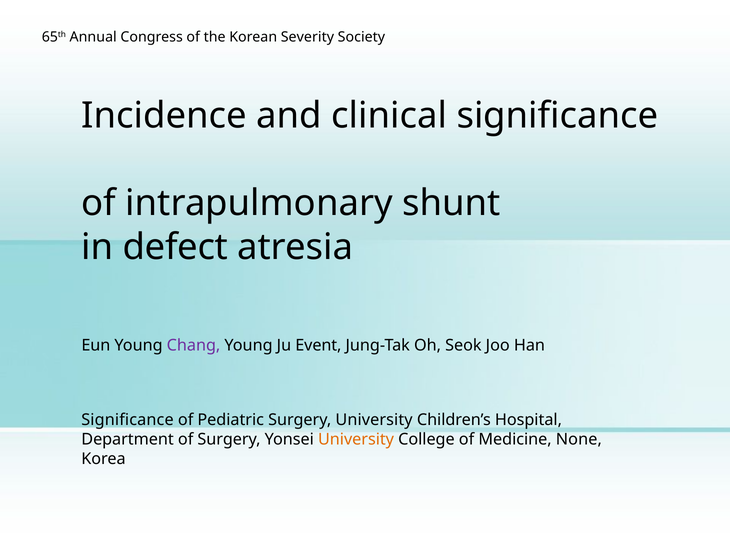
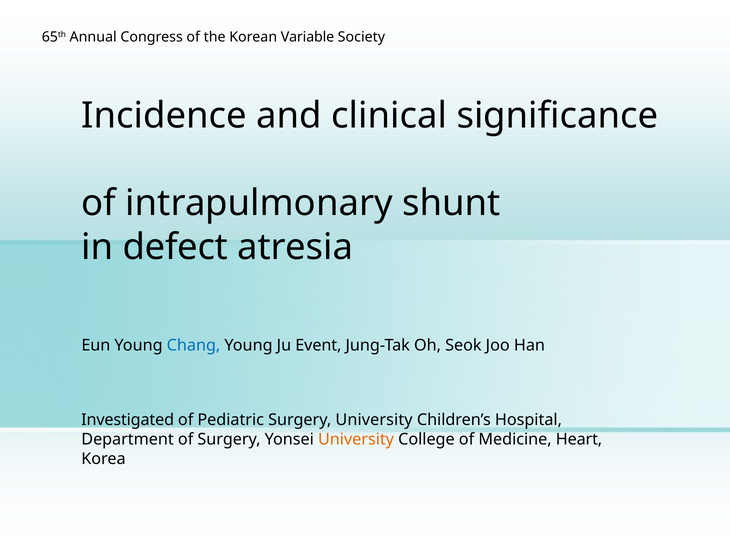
Severity: Severity -> Variable
Chang colour: purple -> blue
Significance at (128, 419): Significance -> Investigated
None: None -> Heart
